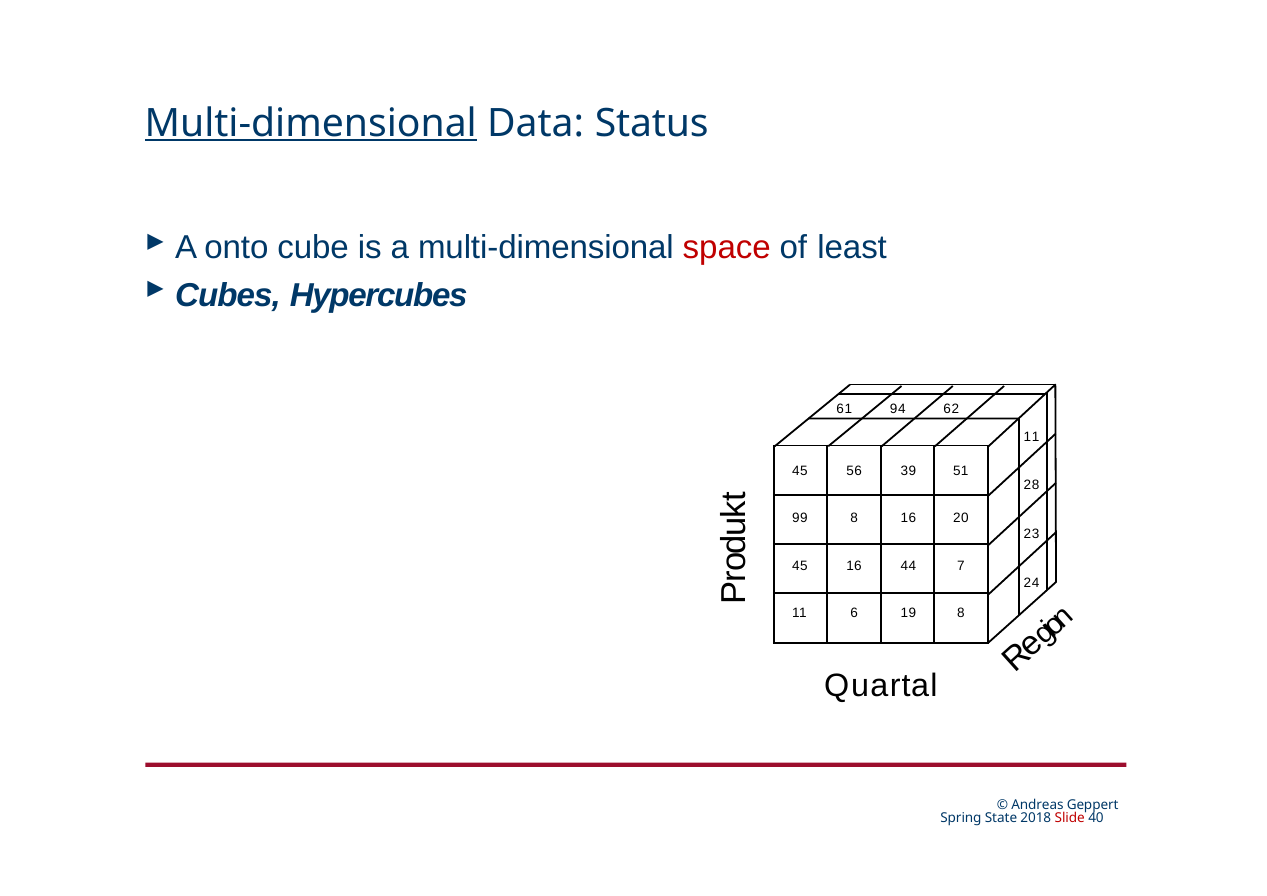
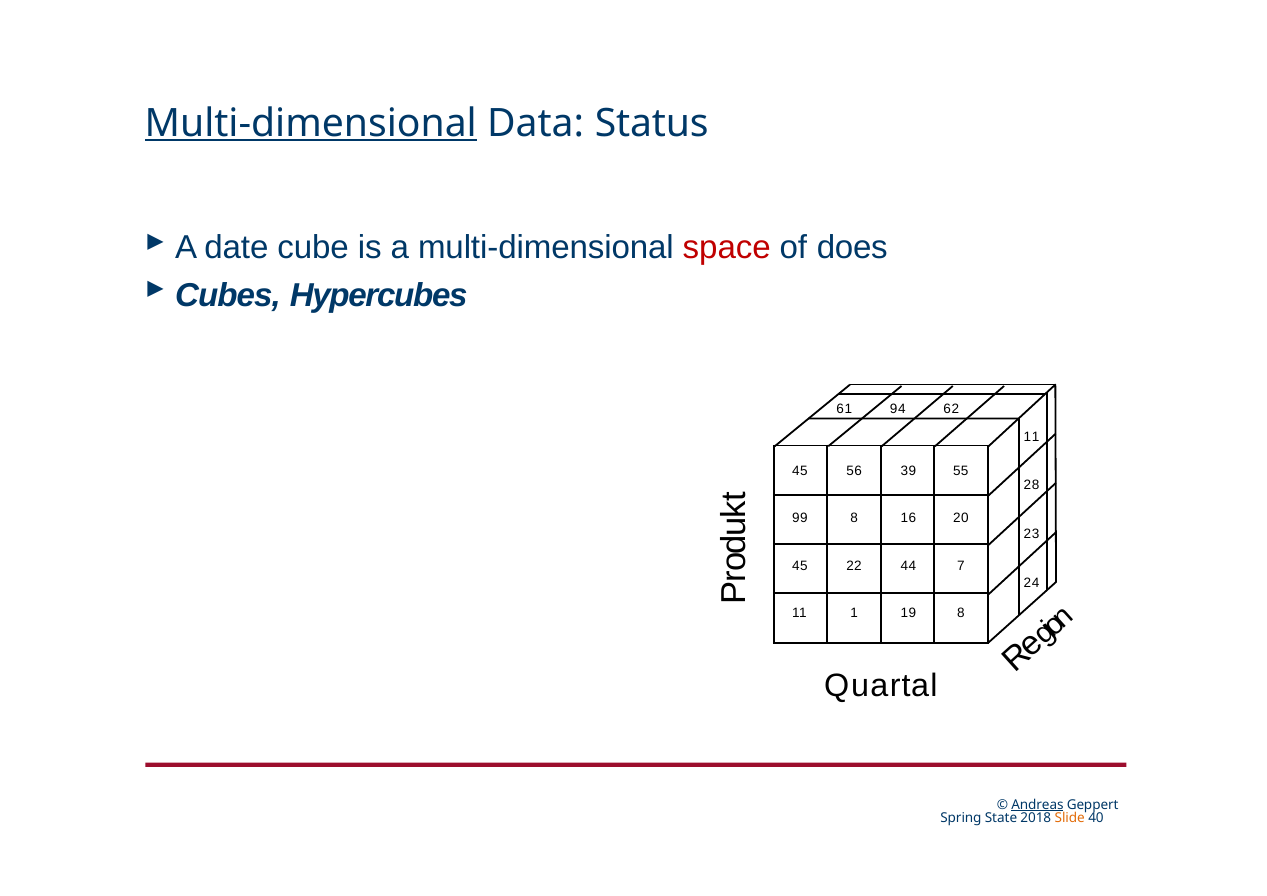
onto: onto -> date
least: least -> does
51: 51 -> 55
45 16: 16 -> 22
6: 6 -> 1
Andreas underline: none -> present
Slide colour: red -> orange
